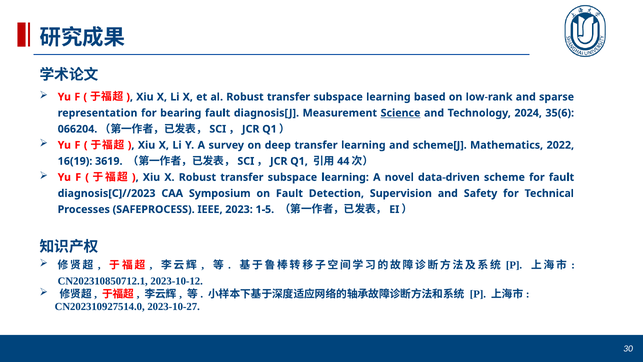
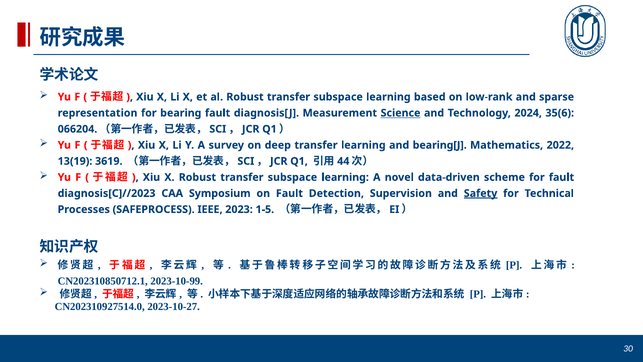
scheme[J: scheme[J -> bearing[J
16(19: 16(19 -> 13(19
Safety underline: none -> present
2023-10-12: 2023-10-12 -> 2023-10-99
